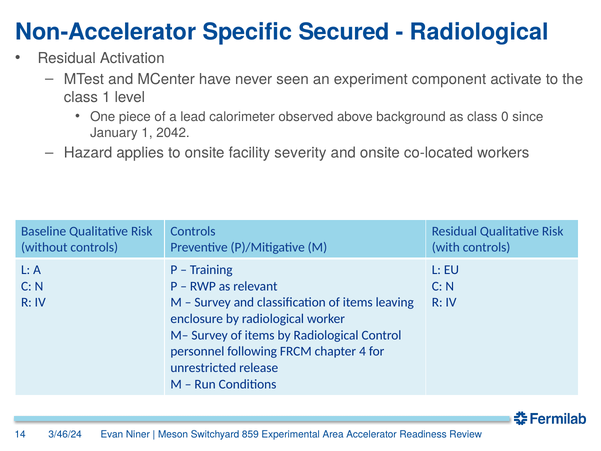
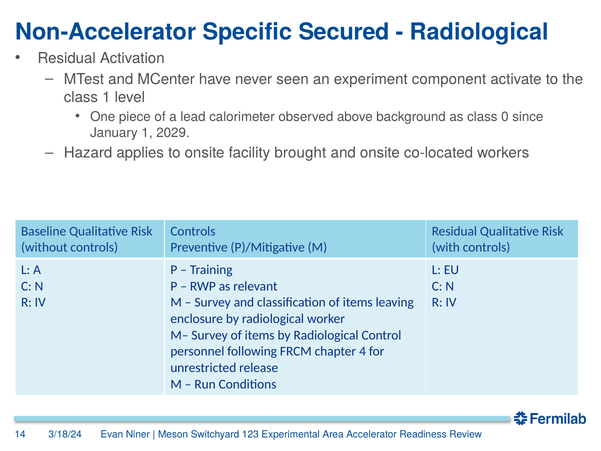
2042: 2042 -> 2029
severity: severity -> brought
3/46/24: 3/46/24 -> 3/18/24
859: 859 -> 123
